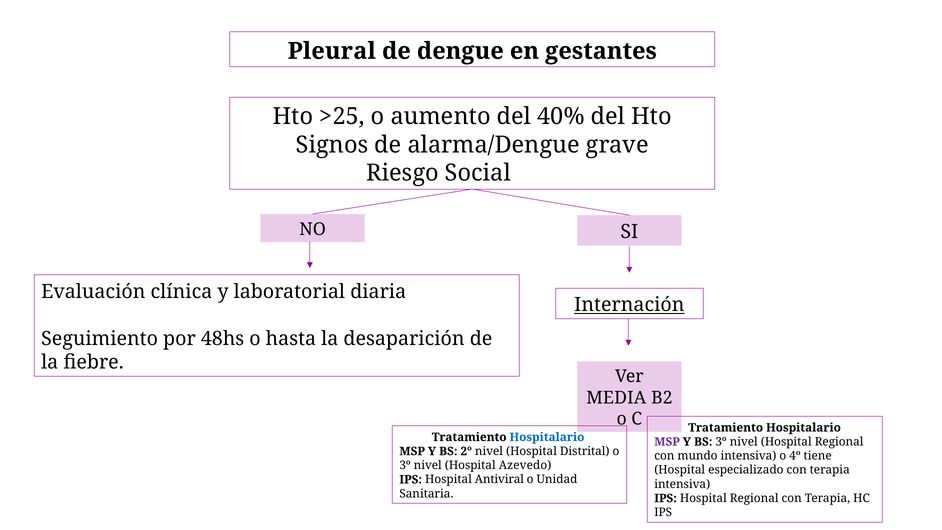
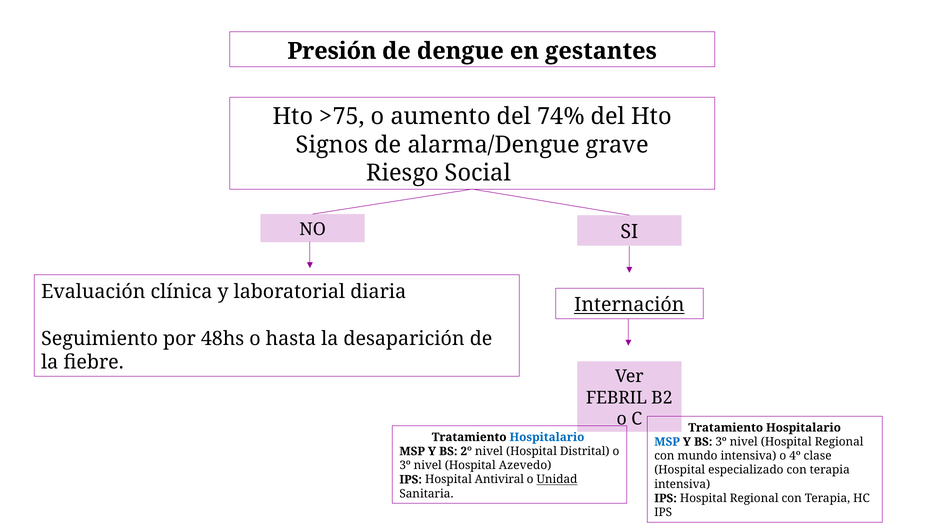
Pleural: Pleural -> Presión
>25: >25 -> >75
40%: 40% -> 74%
MEDIA: MEDIA -> FEBRIL
MSP at (667, 442) colour: purple -> blue
tiene: tiene -> clase
Unidad underline: none -> present
